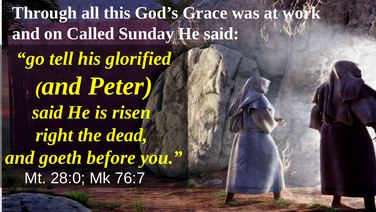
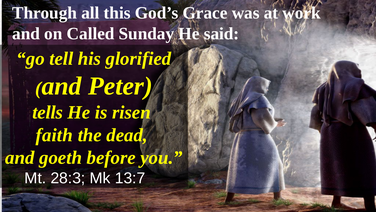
said at (48, 112): said -> tells
right: right -> faith
28:0: 28:0 -> 28:3
76:7: 76:7 -> 13:7
